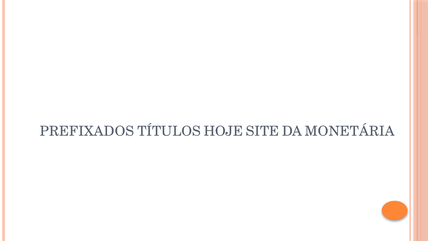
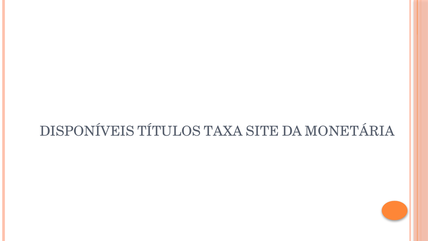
PREFIXADOS: PREFIXADOS -> DISPONÍVEIS
HOJE: HOJE -> TAXA
